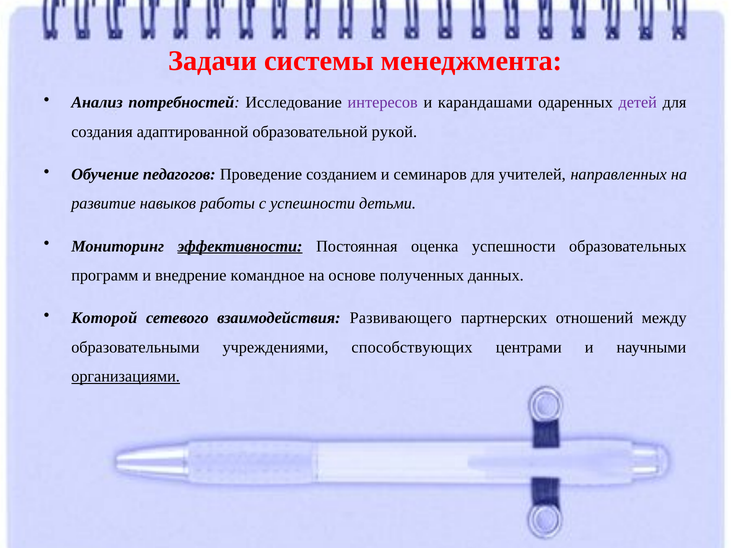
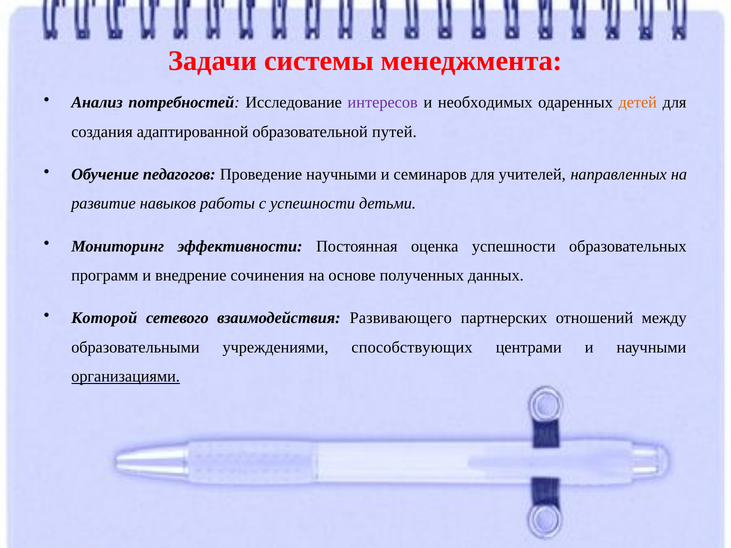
карандашами: карандашами -> необходимых
детей colour: purple -> orange
рукой: рукой -> путей
Проведение созданием: созданием -> научными
эффективности underline: present -> none
командное: командное -> сочинения
